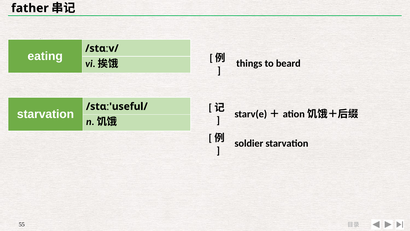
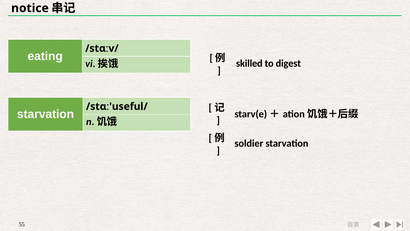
father: father -> notice
things: things -> skilled
beard: beard -> digest
